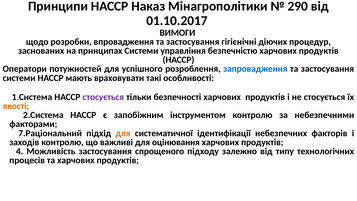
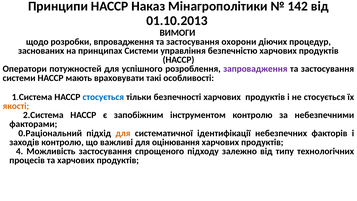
290: 290 -> 142
01.10.2017: 01.10.2017 -> 01.10.2013
гігієнічні: гігієнічні -> охорони
запровадження colour: blue -> purple
стосується at (103, 97) colour: purple -> blue
7.Раціональний: 7.Раціональний -> 0.Раціональний
